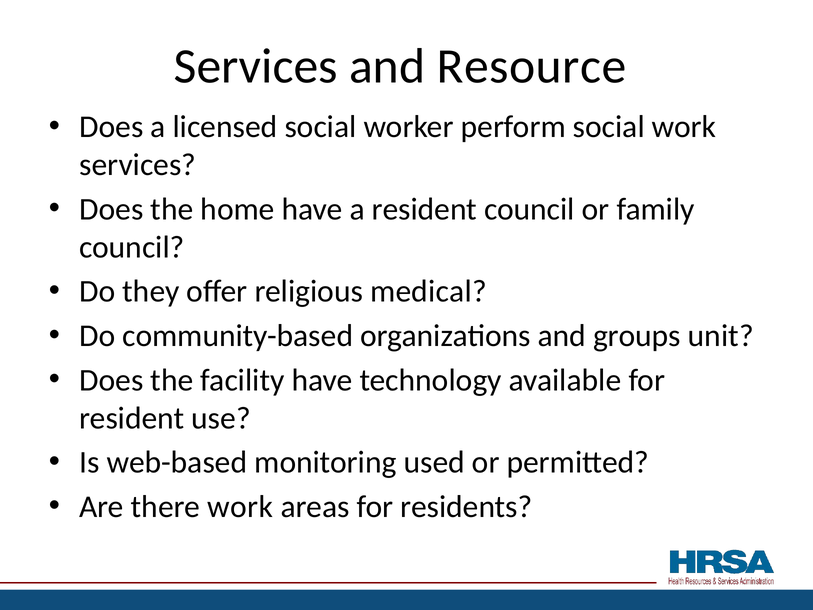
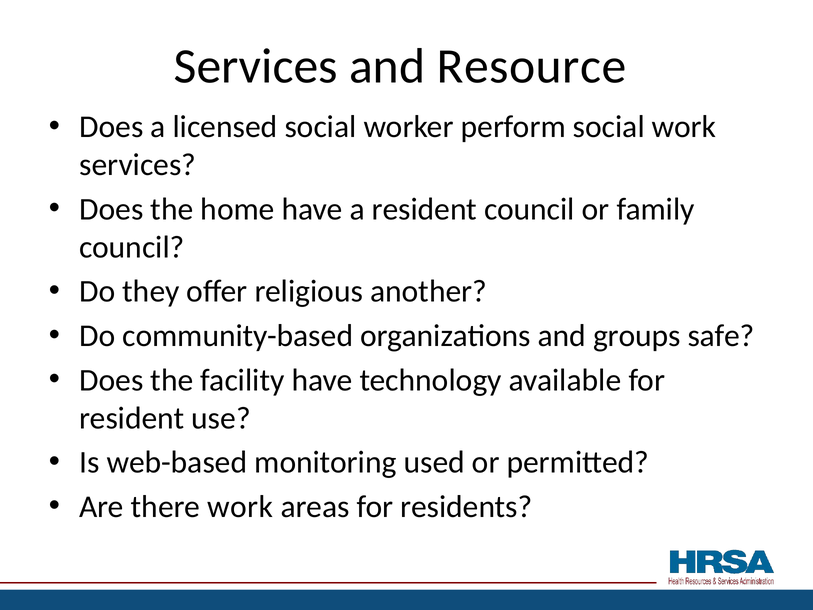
medical: medical -> another
unit: unit -> safe
